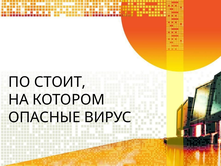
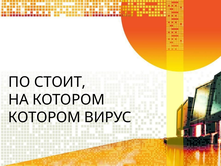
ОПАСНЫЕ at (44, 117): ОПАСНЫЕ -> КОТОРОМ
